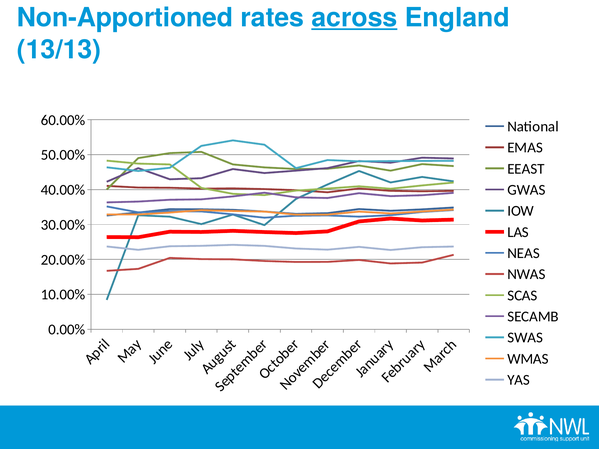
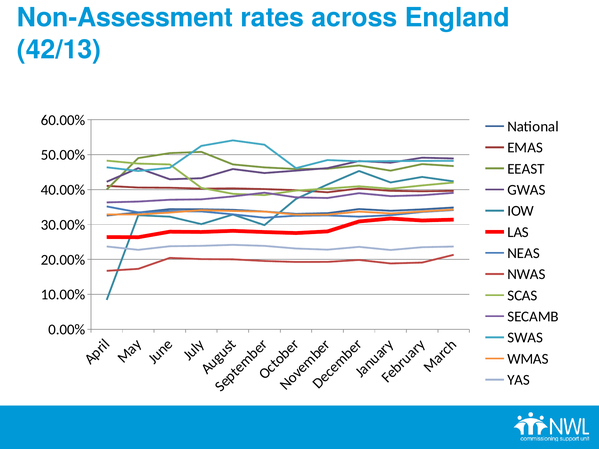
Non-Apportioned: Non-Apportioned -> Non-Assessment
across underline: present -> none
13/13: 13/13 -> 42/13
